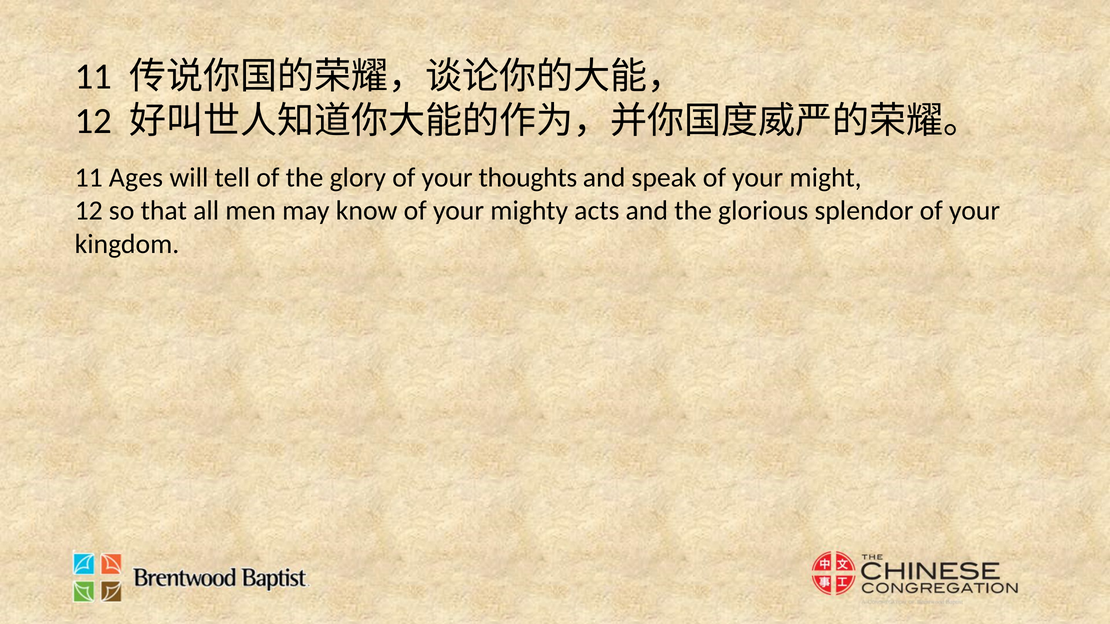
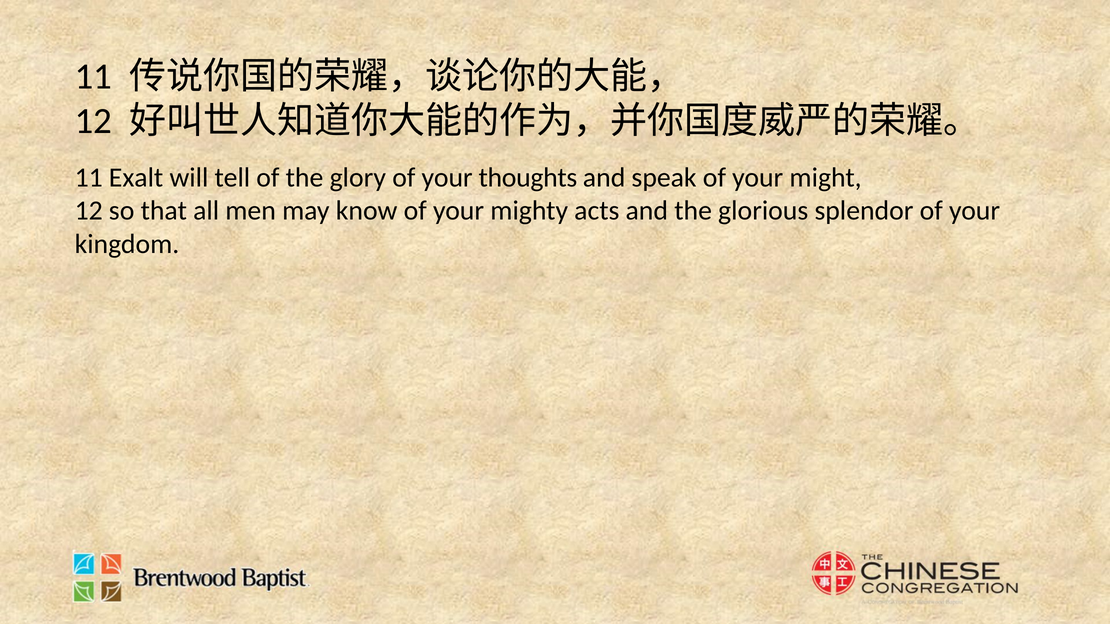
Ages: Ages -> Exalt
